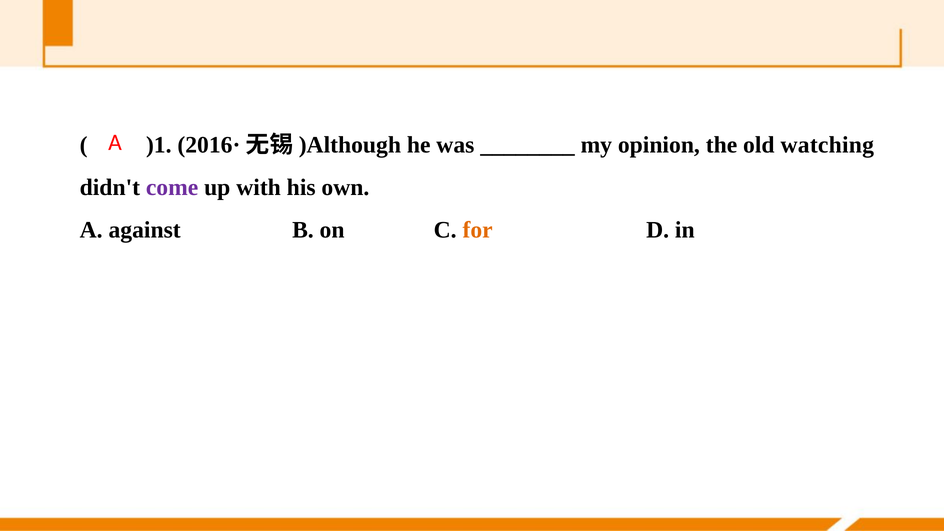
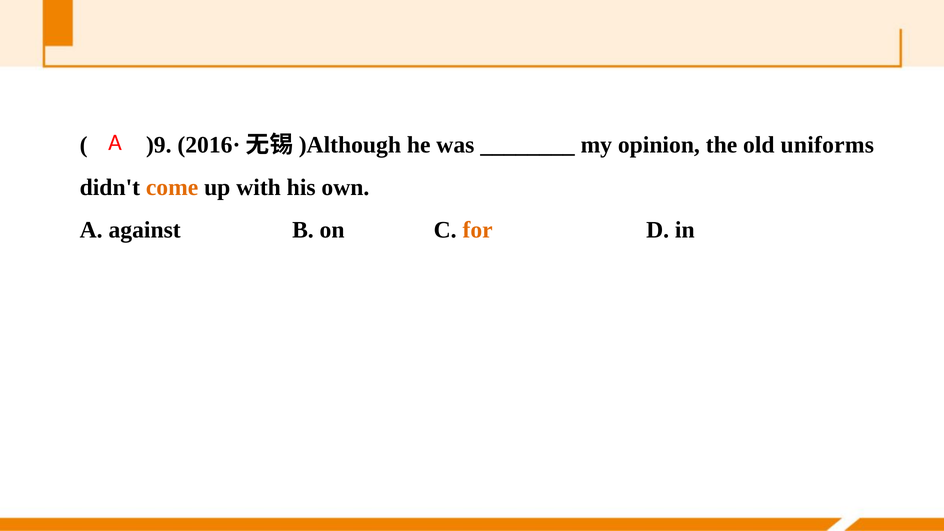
)1: )1 -> )9
watching: watching -> uniforms
come colour: purple -> orange
